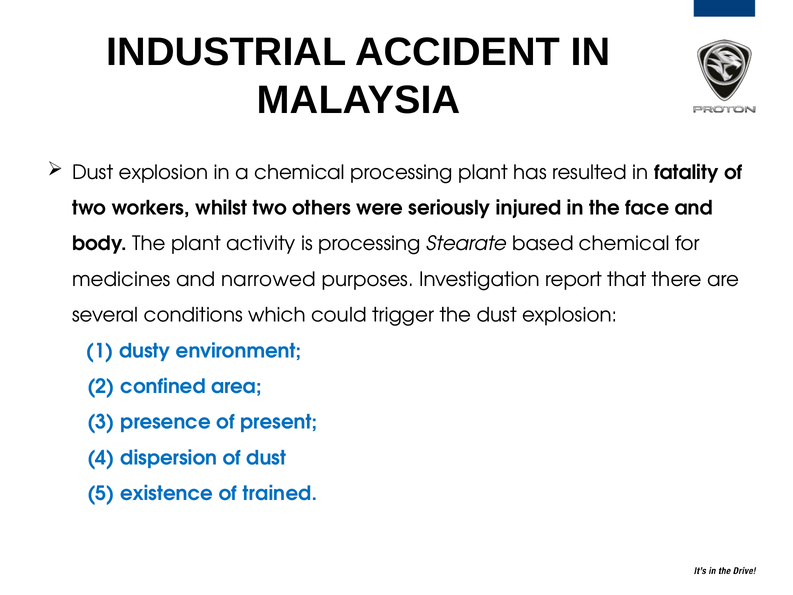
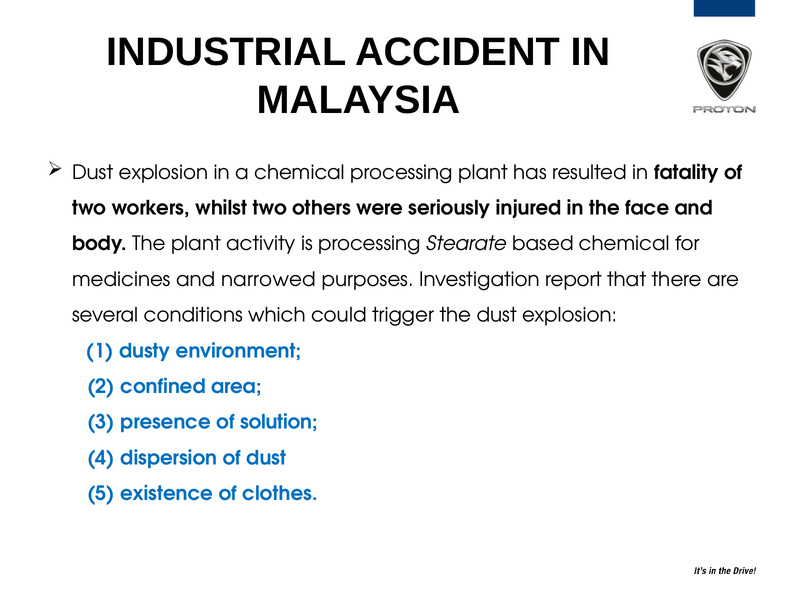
present: present -> solution
trained: trained -> clothes
